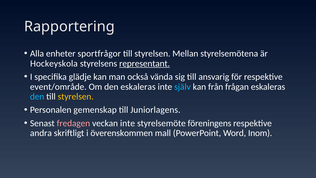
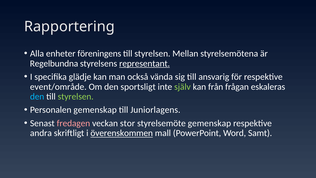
sportfrågor: sportfrågor -> föreningens
Hockeyskola: Hockeyskola -> Regelbundna
den eskaleras: eskaleras -> sportsligt
själv colour: light blue -> light green
styrelsen at (76, 97) colour: yellow -> light green
veckan inte: inte -> stor
styrelsemöte föreningens: föreningens -> gemenskap
överenskommen underline: none -> present
Inom: Inom -> Samt
